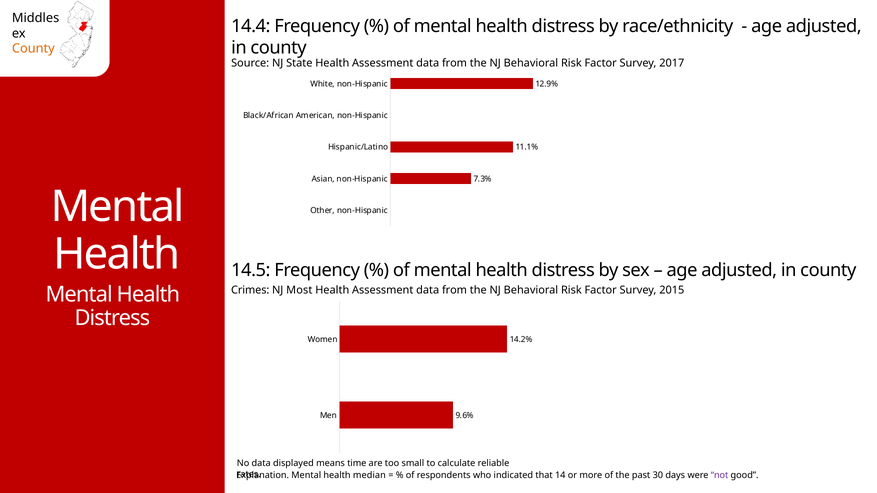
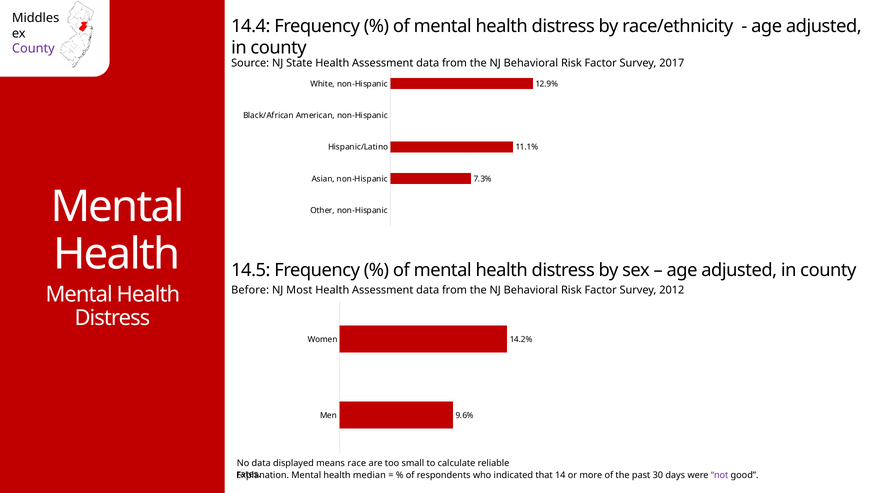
County at (33, 49) colour: orange -> purple
Crimes: Crimes -> Before
2015: 2015 -> 2012
time: time -> race
